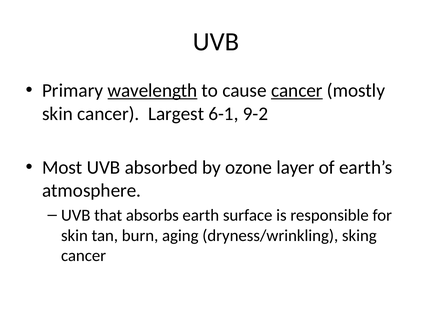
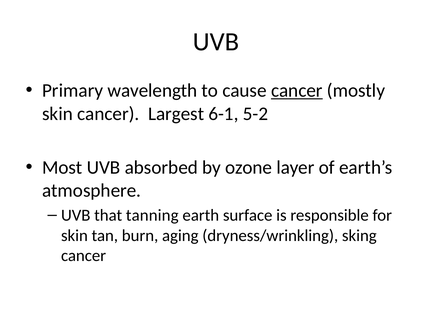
wavelength underline: present -> none
9-2: 9-2 -> 5-2
absorbs: absorbs -> tanning
